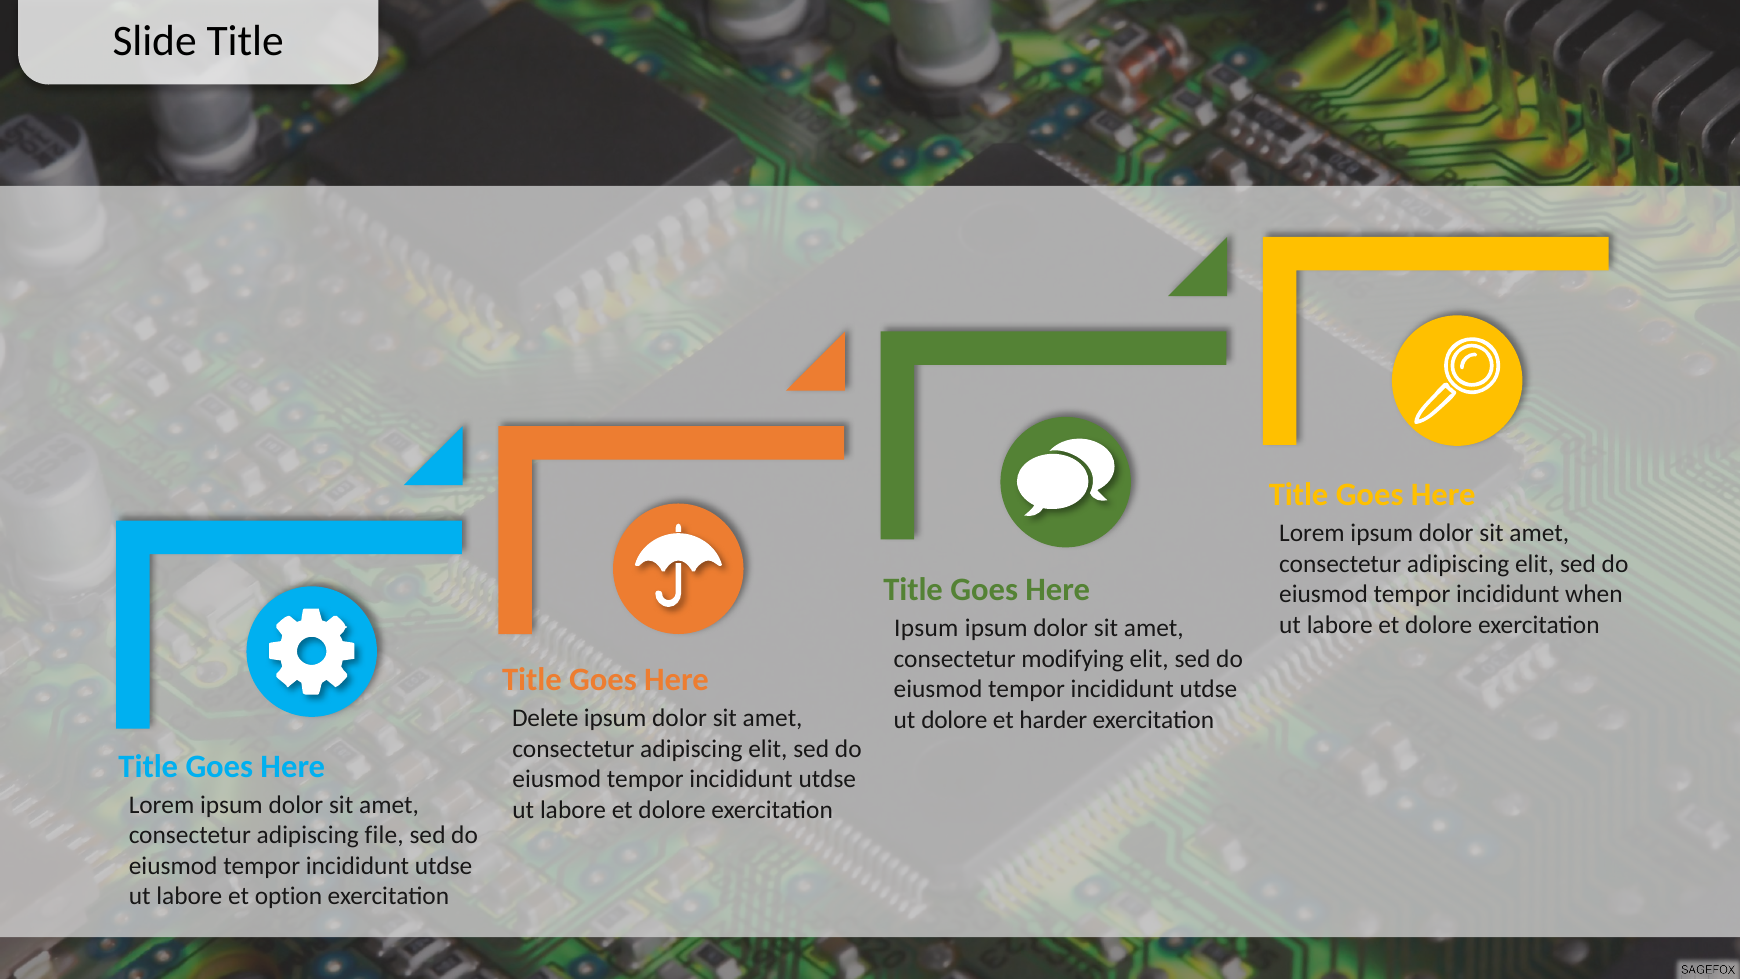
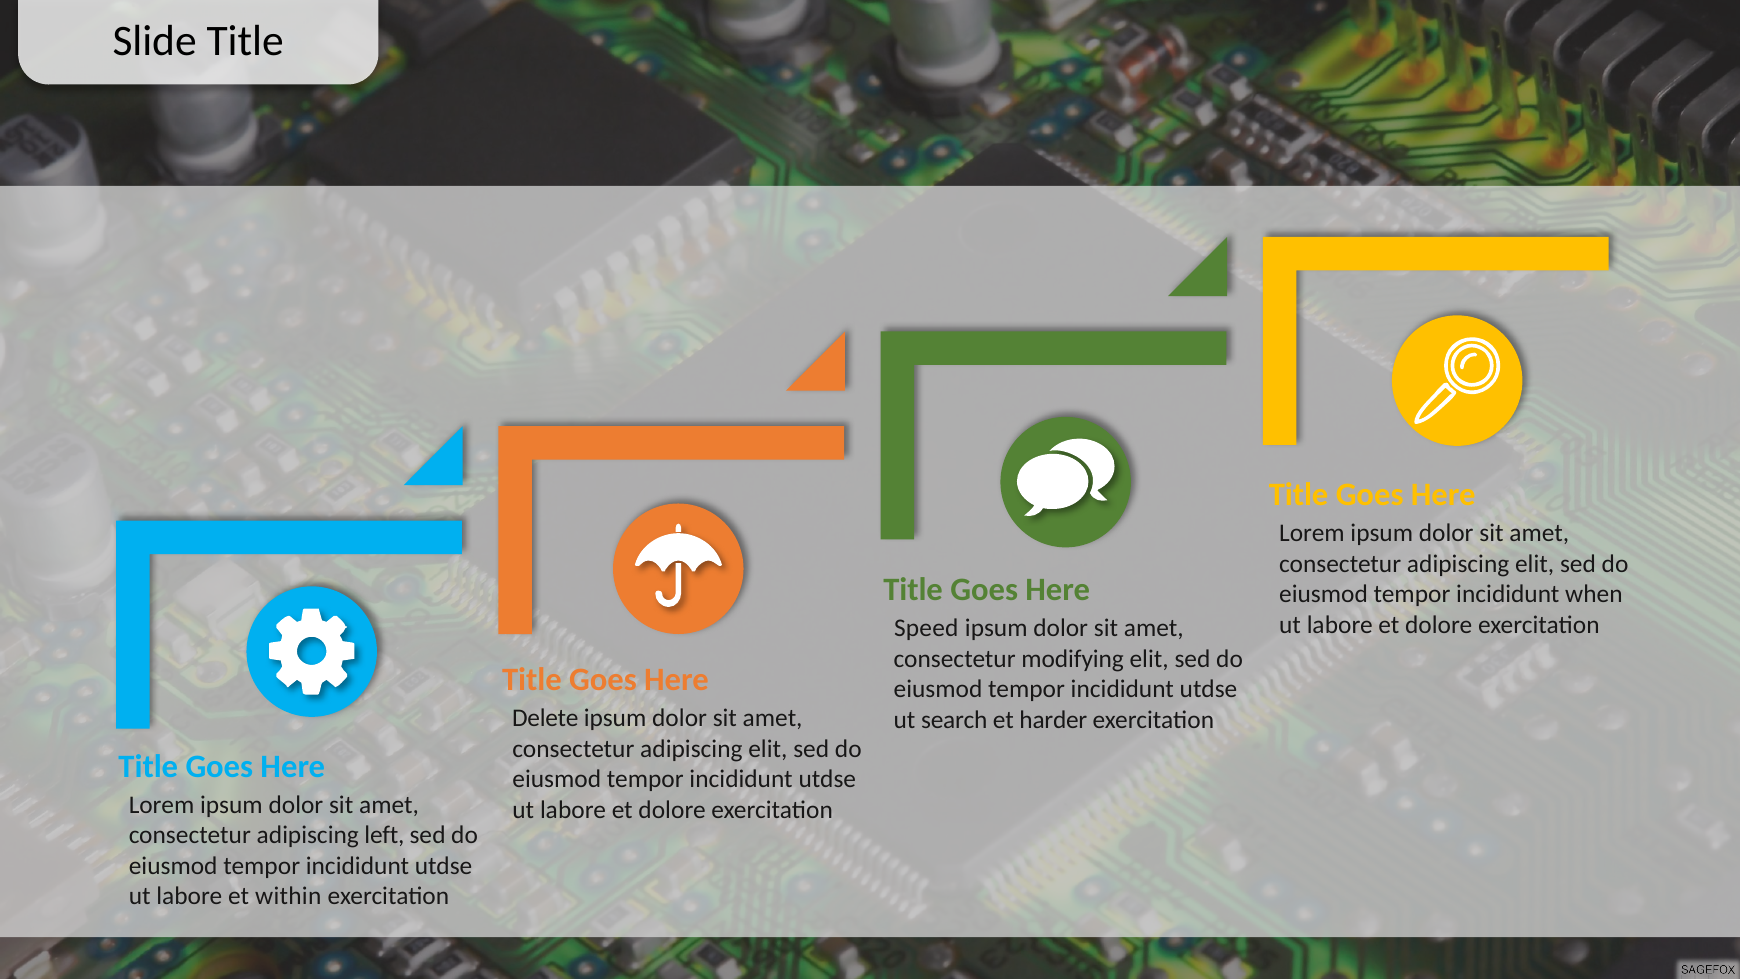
Ipsum at (926, 628): Ipsum -> Speed
ut dolore: dolore -> search
file: file -> left
option: option -> within
